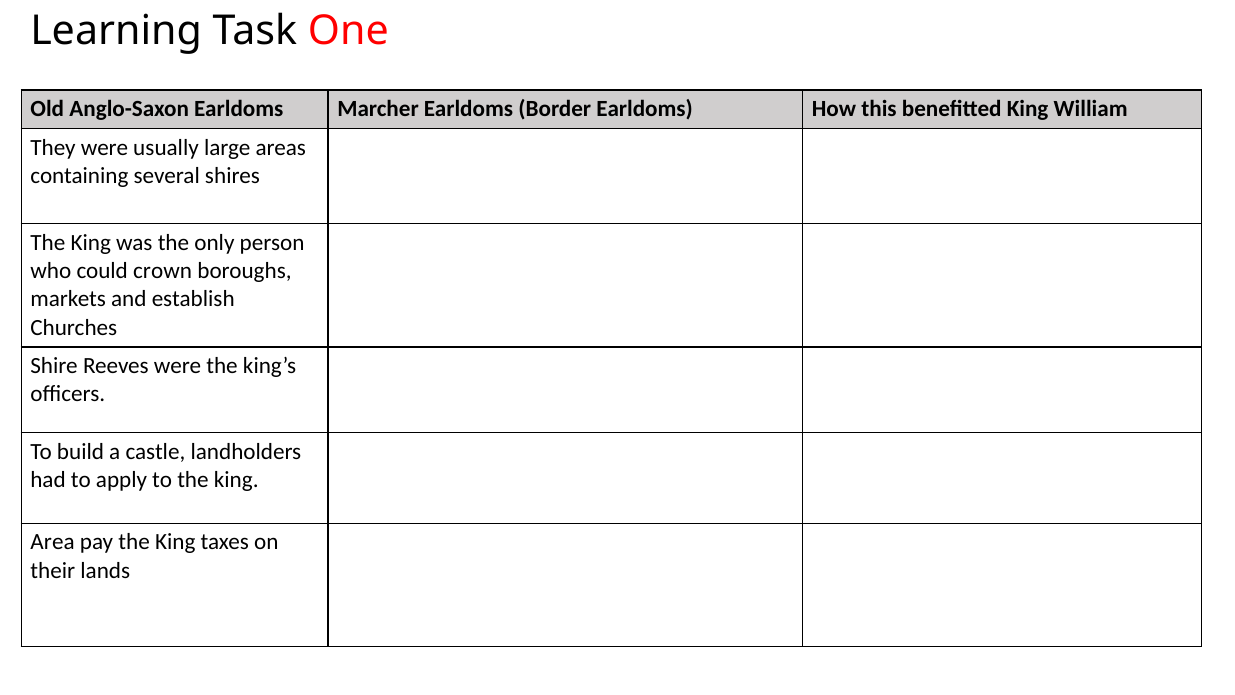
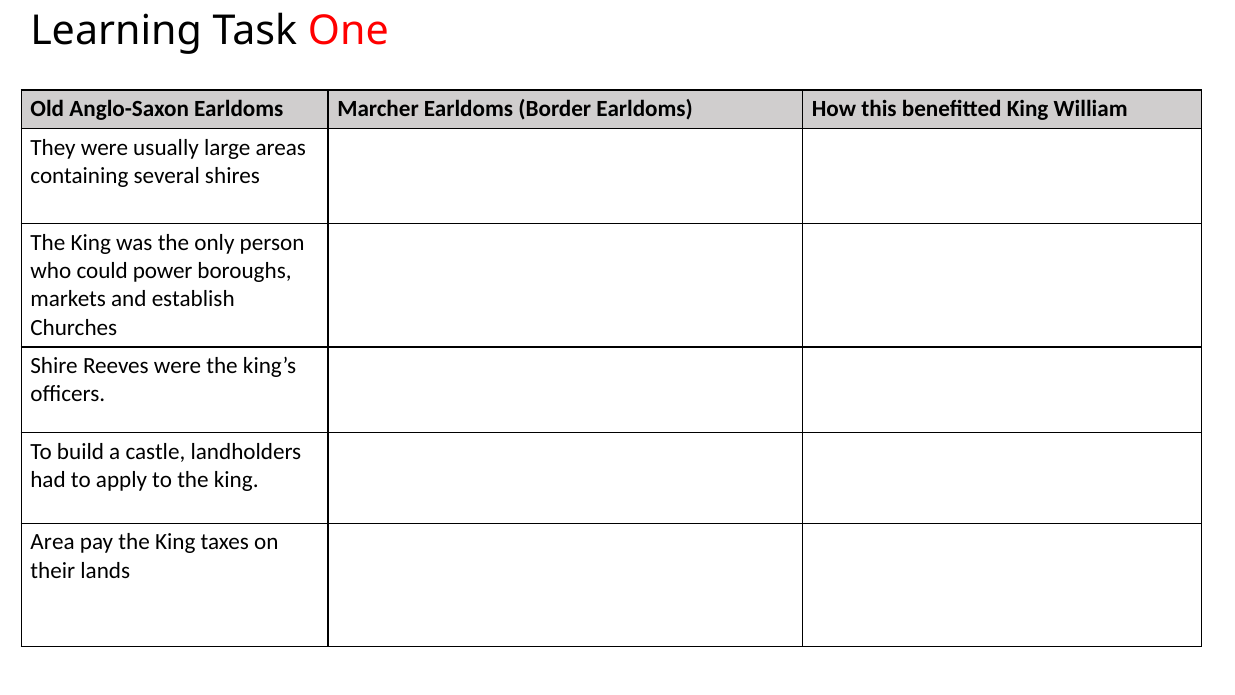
crown: crown -> power
